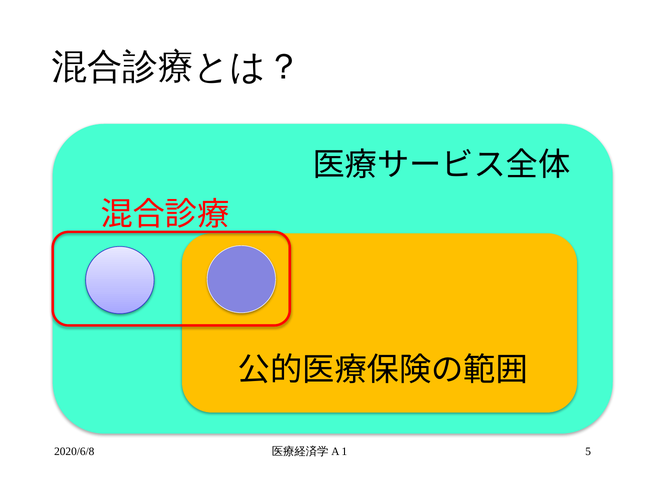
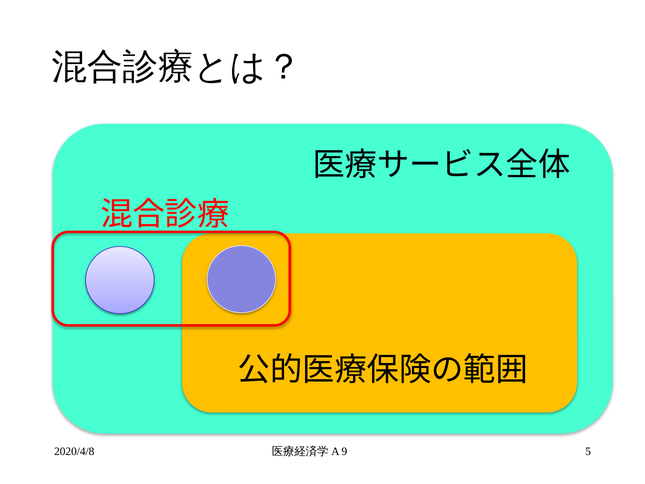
2020/6/8: 2020/6/8 -> 2020/4/8
1: 1 -> 9
